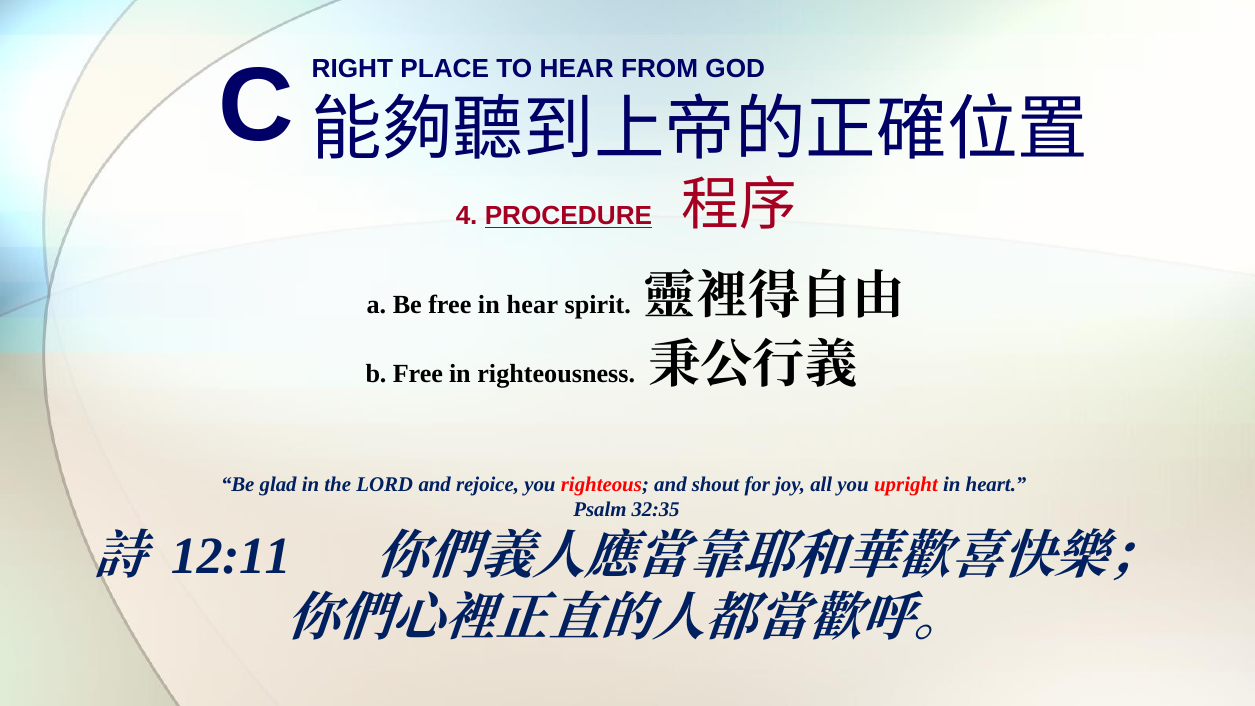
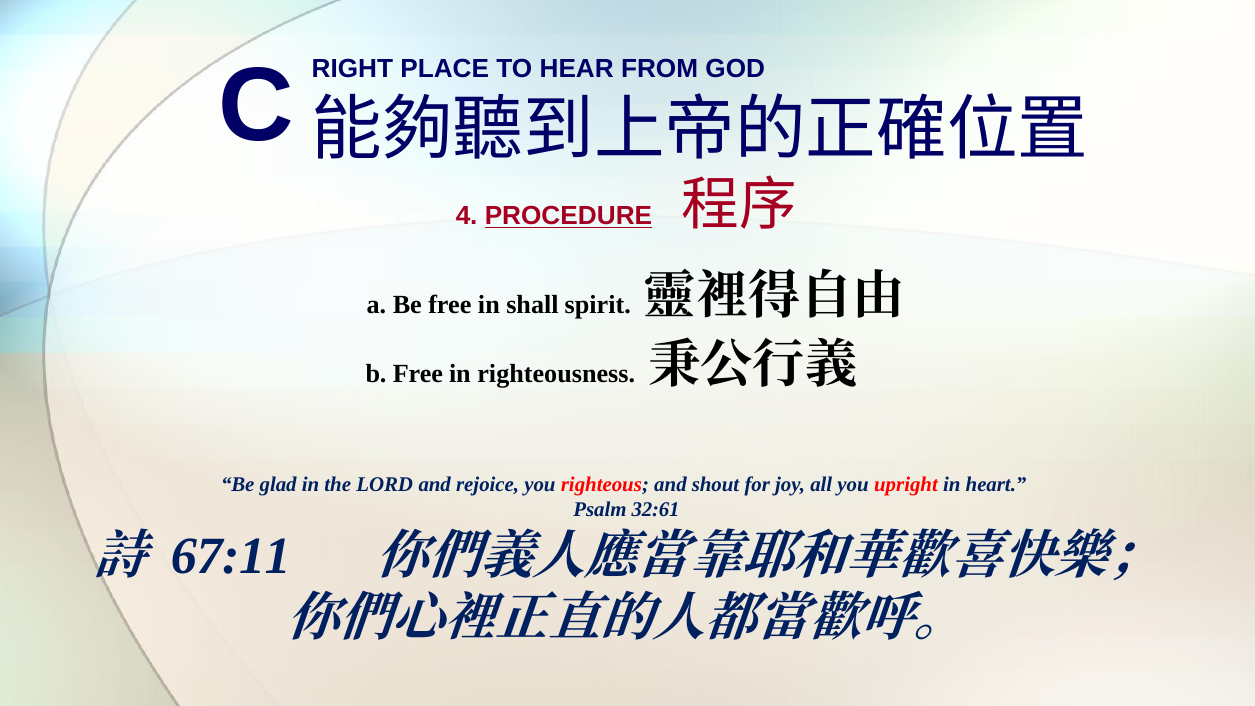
in hear: hear -> shall
32:35: 32:35 -> 32:61
12:11: 12:11 -> 67:11
